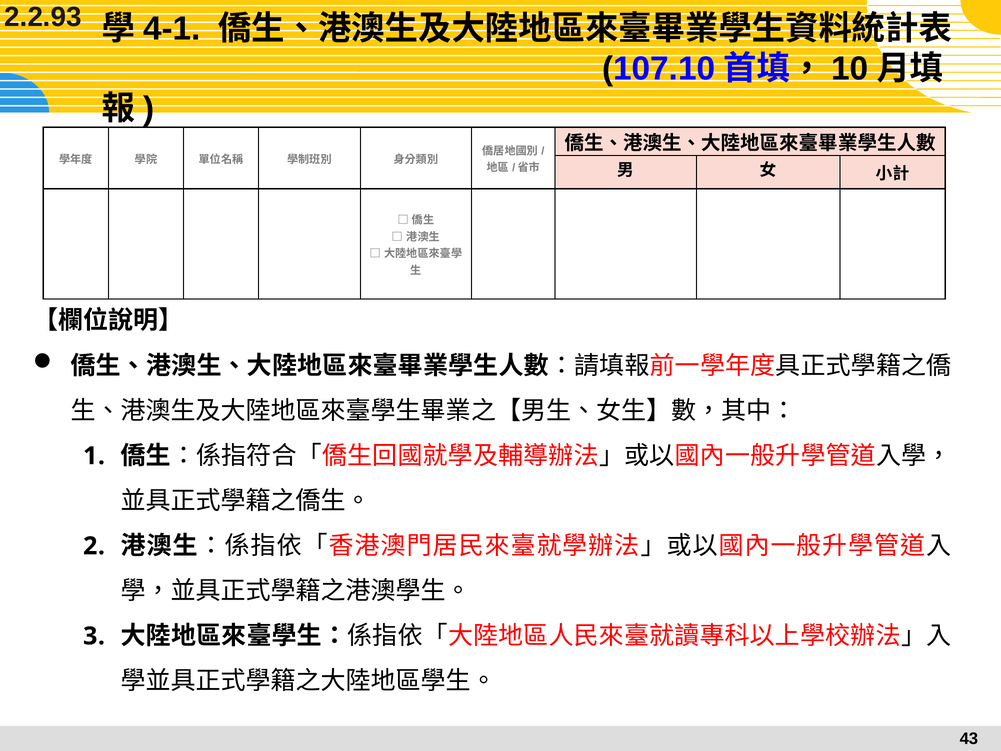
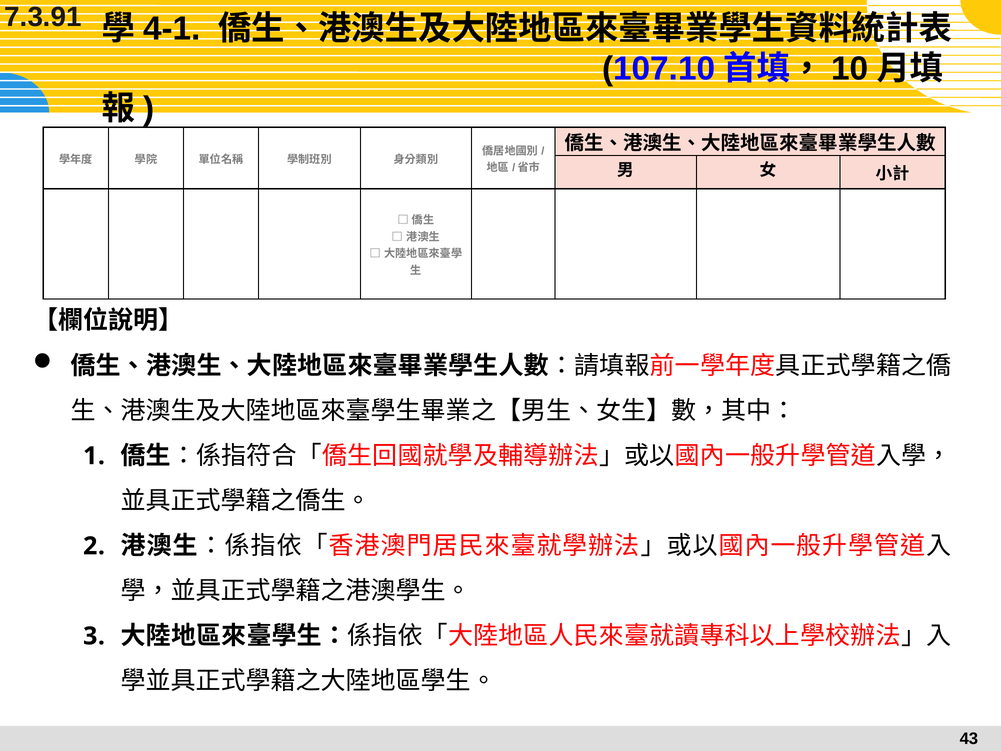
2.2.93: 2.2.93 -> 7.3.91
